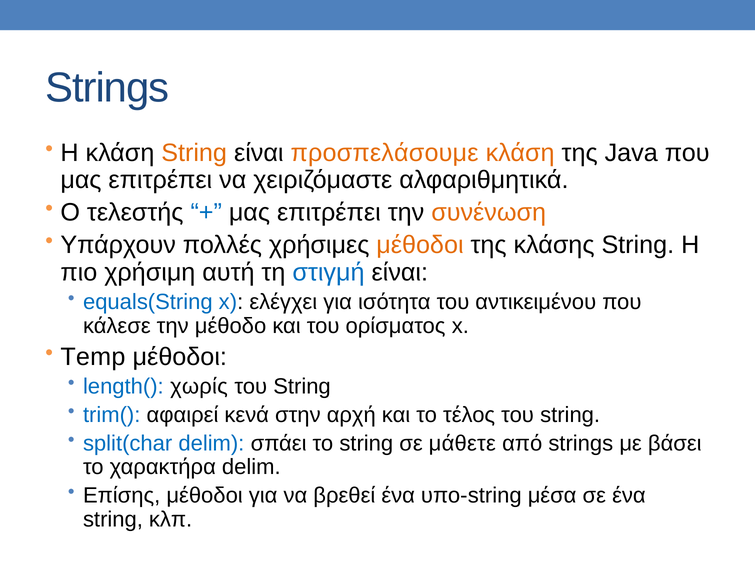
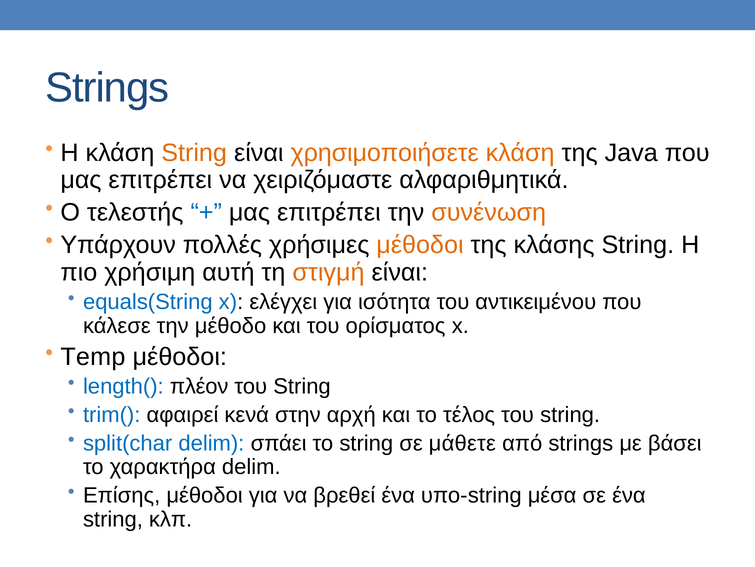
προσπελάσουμε: προσπελάσουμε -> χρησιμοποιήσετε
στιγμή colour: blue -> orange
χωρίς: χωρίς -> πλέον
